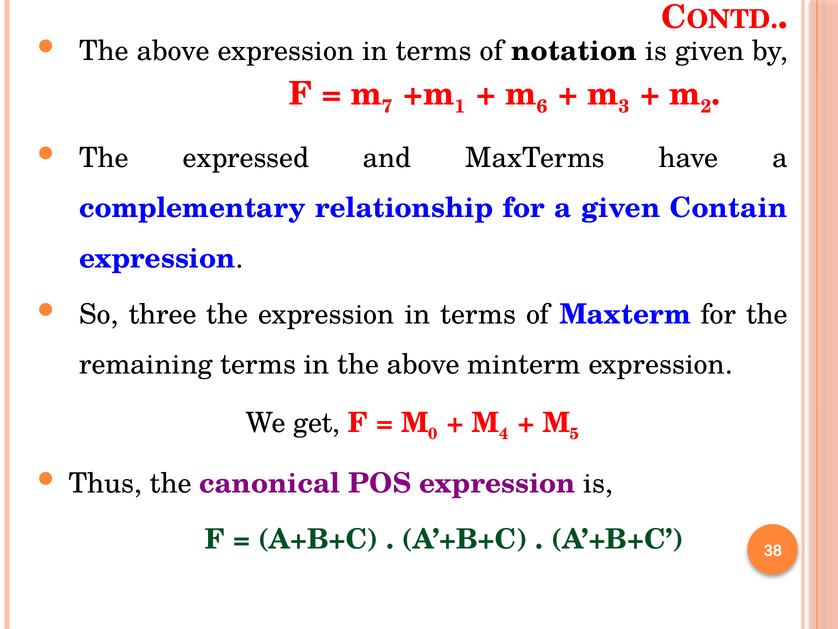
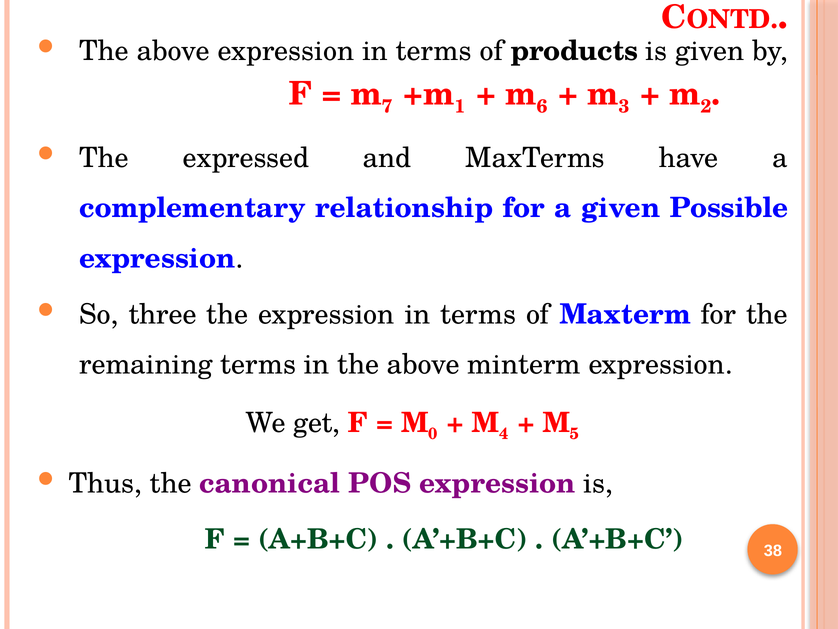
notation: notation -> products
Contain: Contain -> Possible
